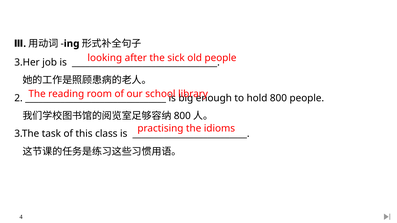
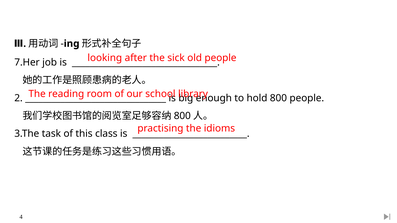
3.Her: 3.Her -> 7.Her
